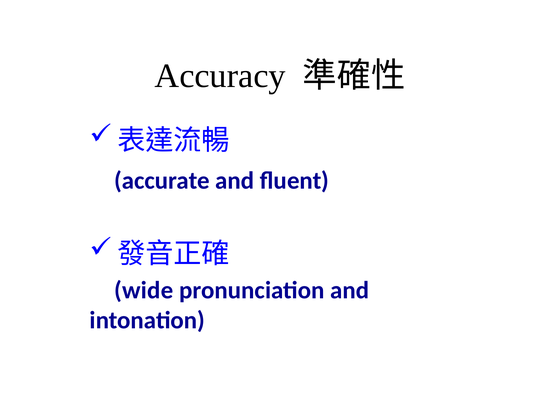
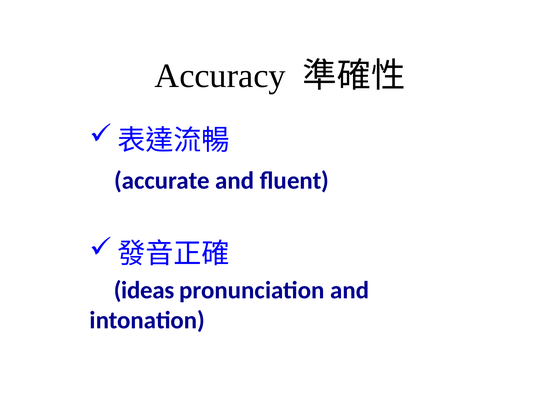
wide: wide -> ideas
